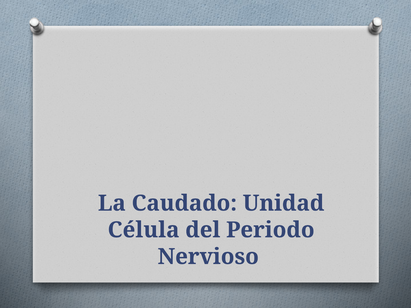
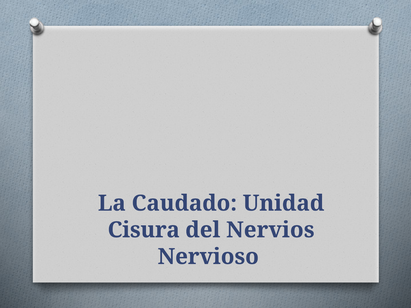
Célula: Célula -> Cisura
Periodo: Periodo -> Nervios
